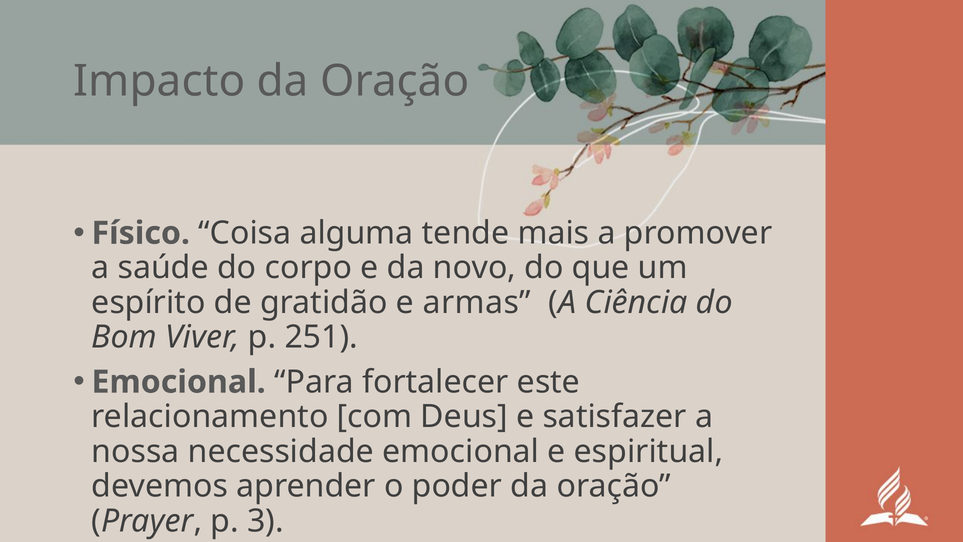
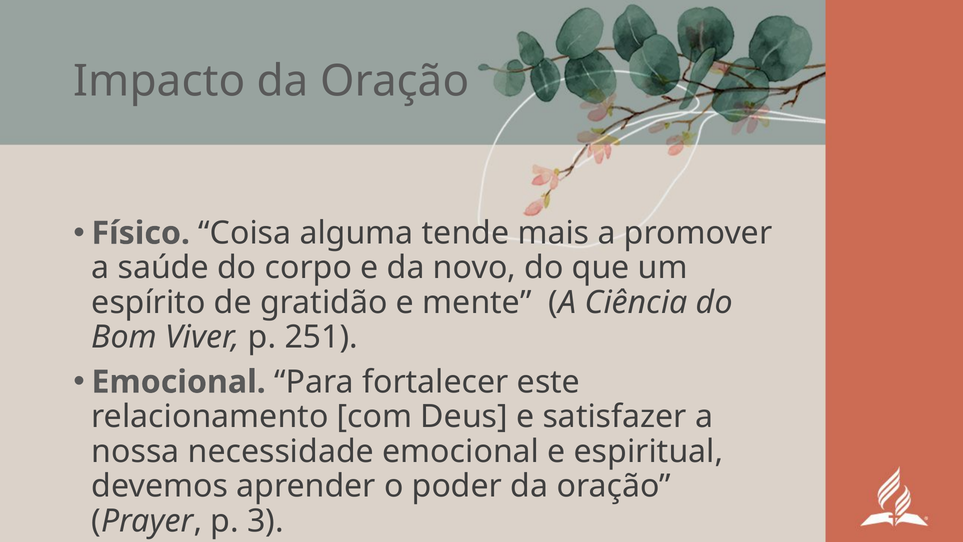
armas: armas -> mente
